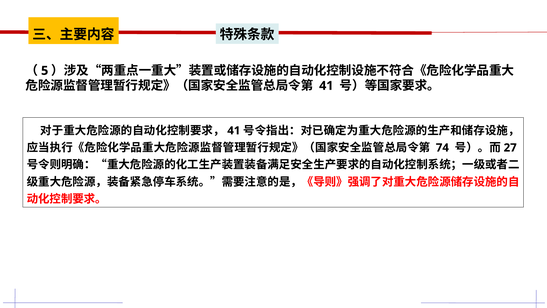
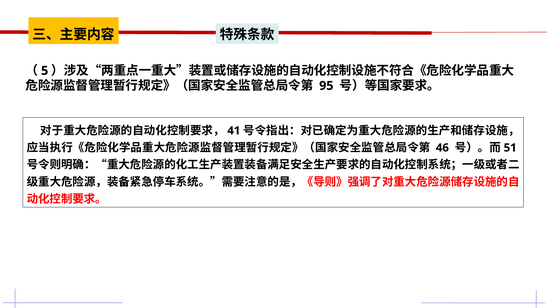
41 at (326, 86): 41 -> 95
74: 74 -> 46
27: 27 -> 51
